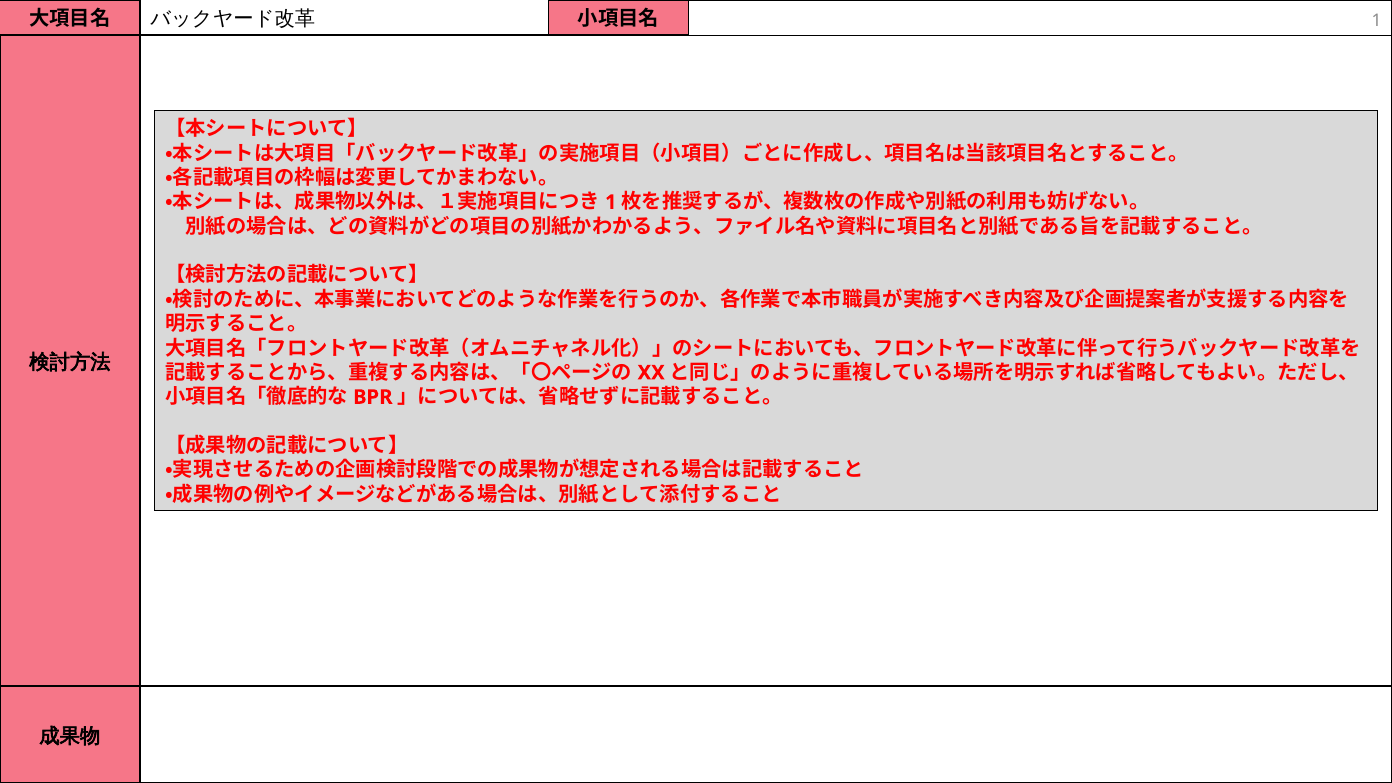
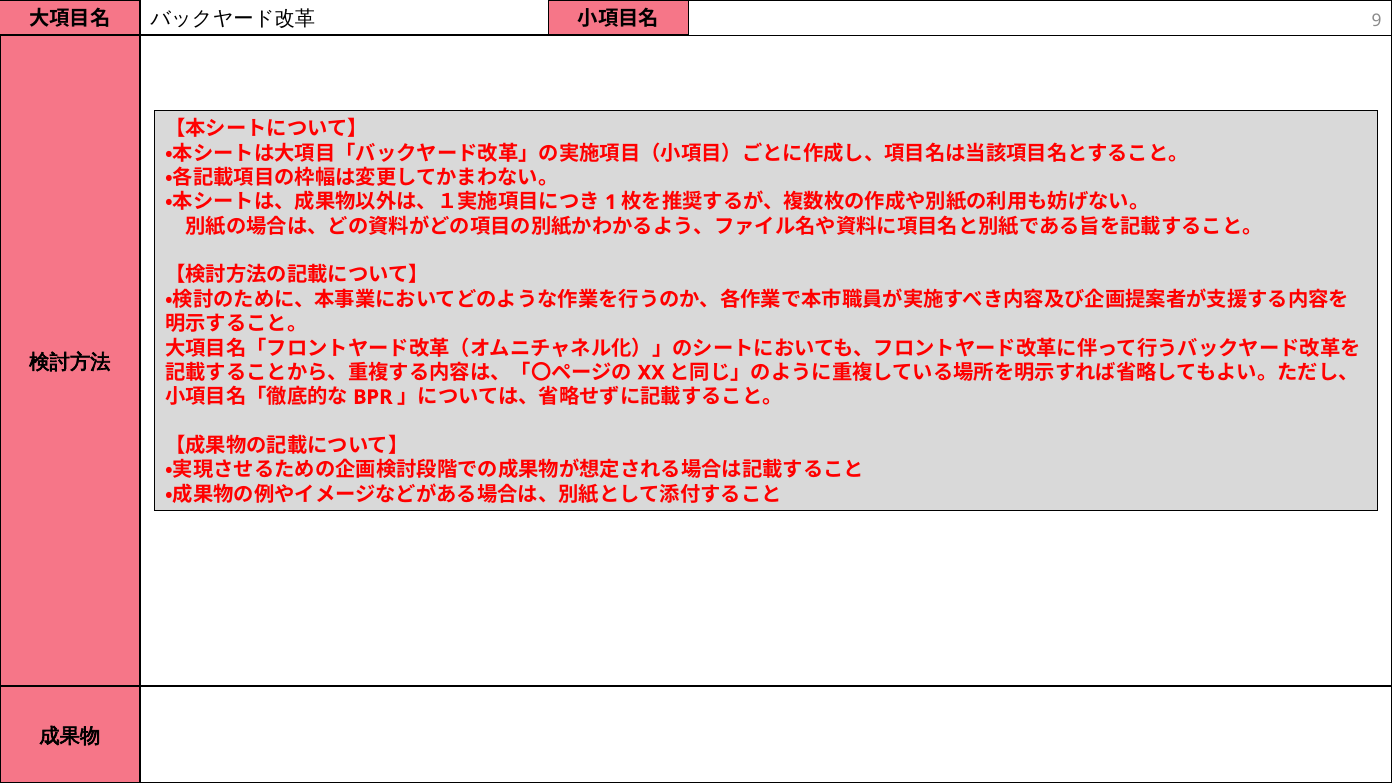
1 at (1377, 21): 1 -> 9
